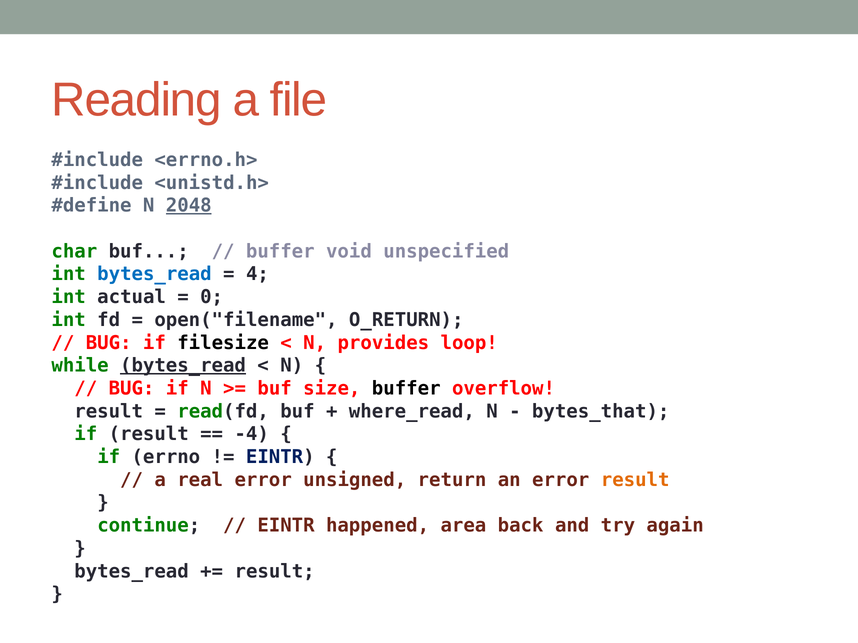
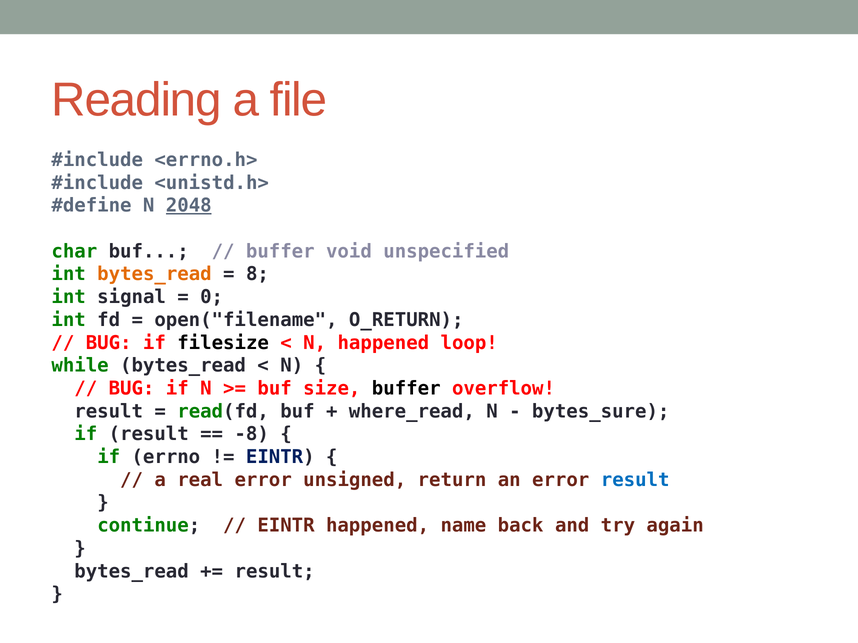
bytes_read at (154, 274) colour: blue -> orange
4: 4 -> 8
actual: actual -> signal
N provides: provides -> happened
bytes_read at (183, 366) underline: present -> none
bytes_that: bytes_that -> bytes_sure
-4: -4 -> -8
result at (635, 480) colour: orange -> blue
area: area -> name
